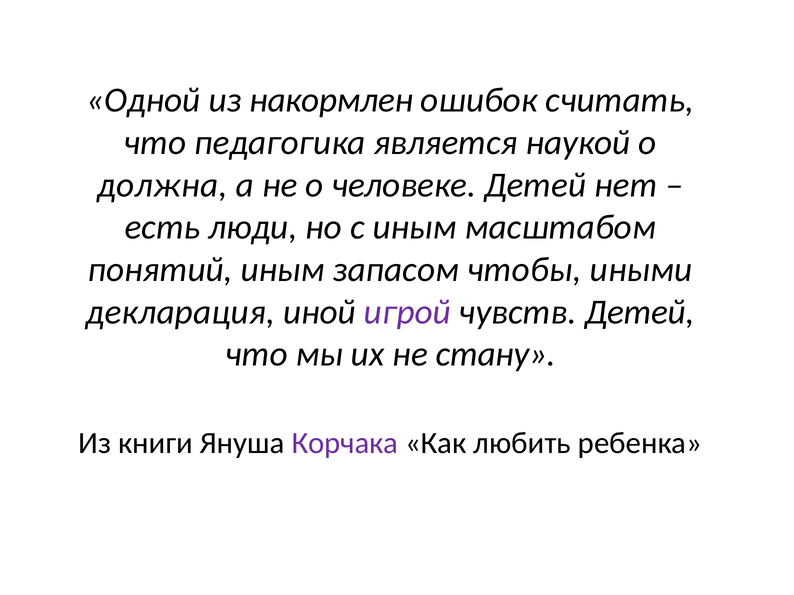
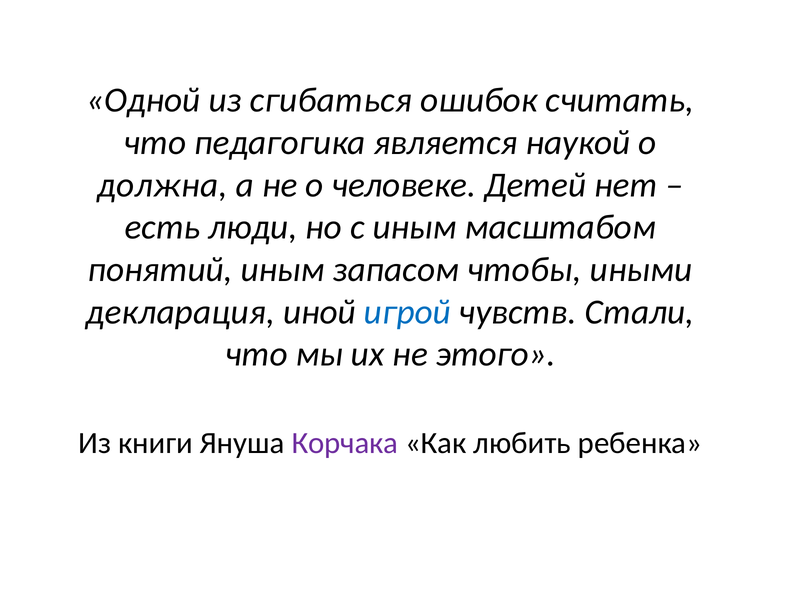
накормлен: накормлен -> сгибаться
игрой colour: purple -> blue
чувств Детей: Детей -> Стали
стану: стану -> этого
